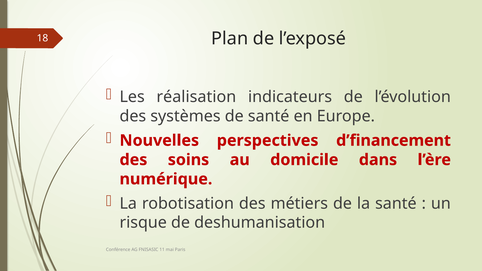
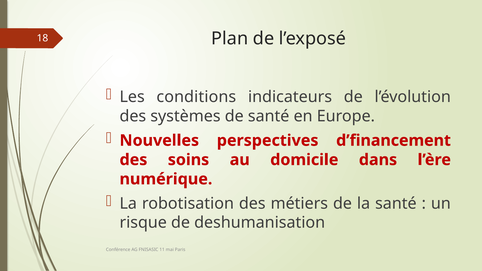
réalisation: réalisation -> conditions
